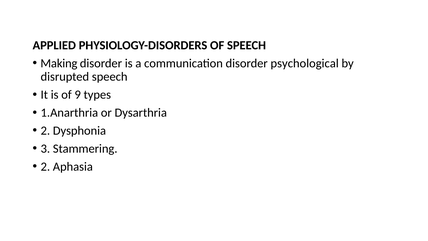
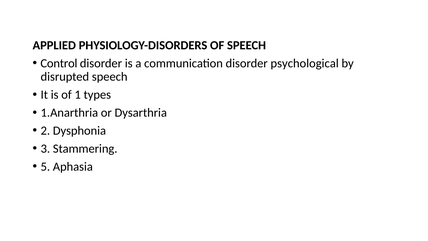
Making: Making -> Control
9: 9 -> 1
2 at (45, 166): 2 -> 5
